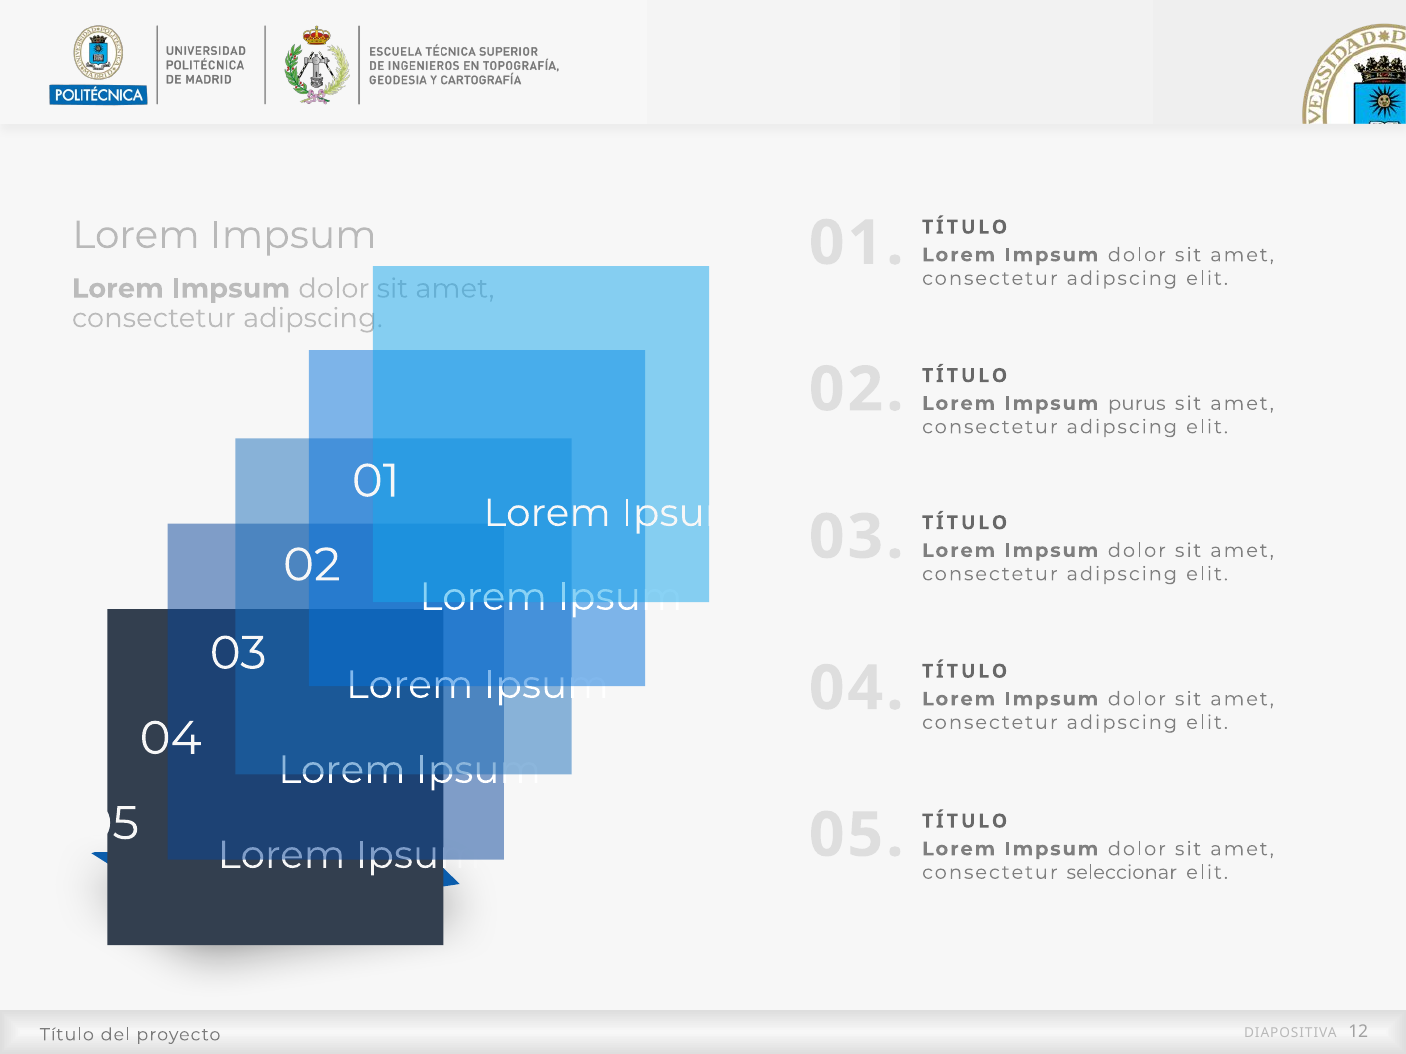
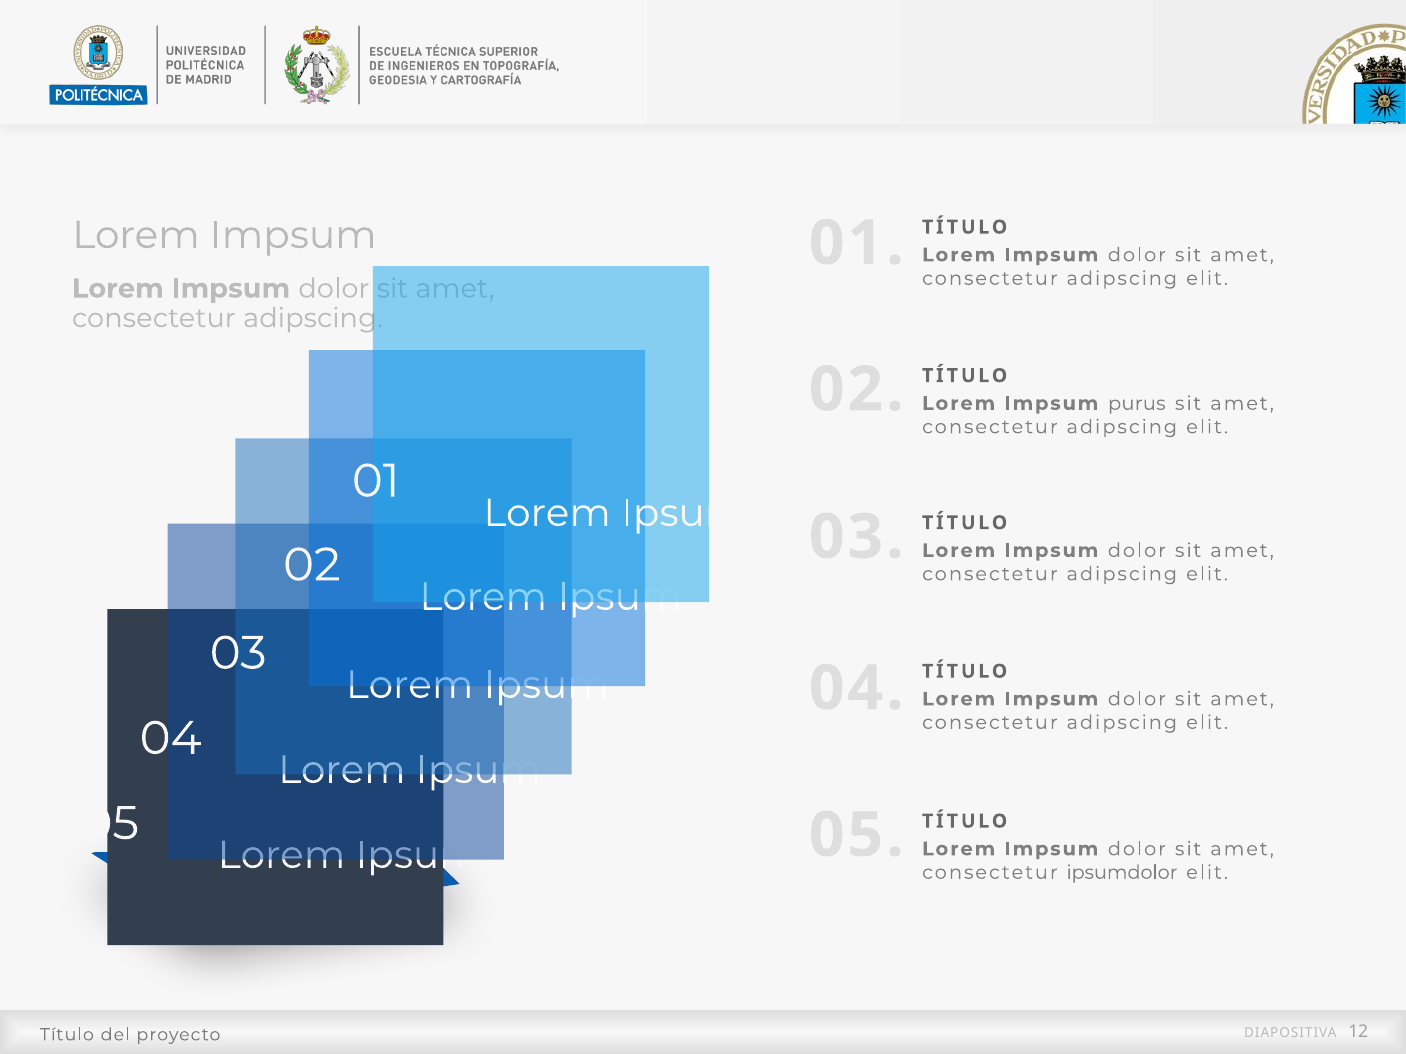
seleccionar: seleccionar -> ipsumdolor
